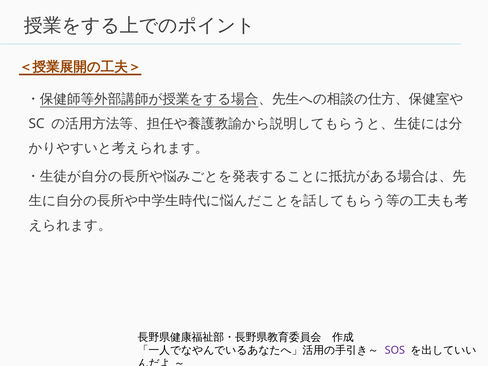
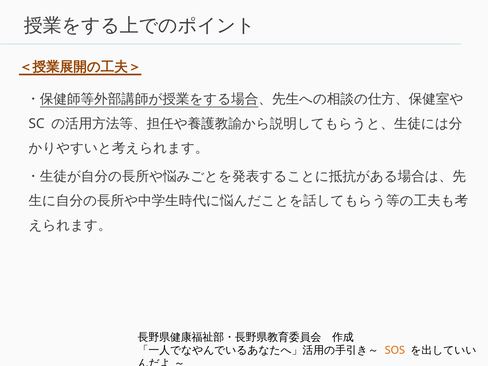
SOS colour: purple -> orange
